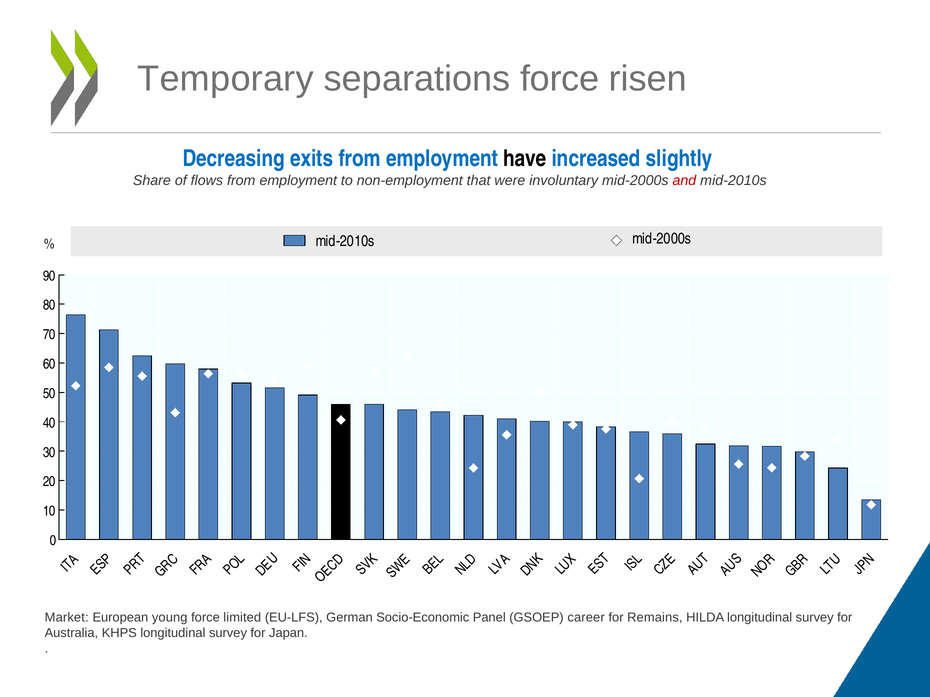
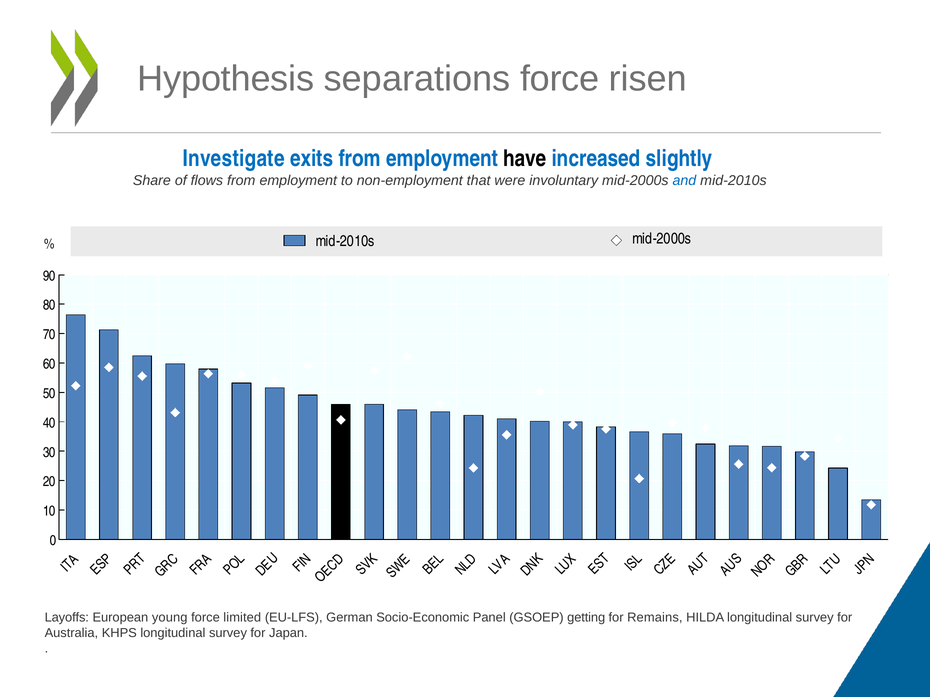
Temporary: Temporary -> Hypothesis
Decreasing: Decreasing -> Investigate
and colour: red -> blue
Market: Market -> Layoffs
career: career -> getting
